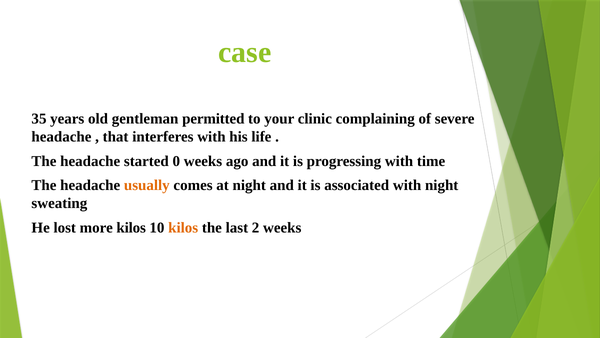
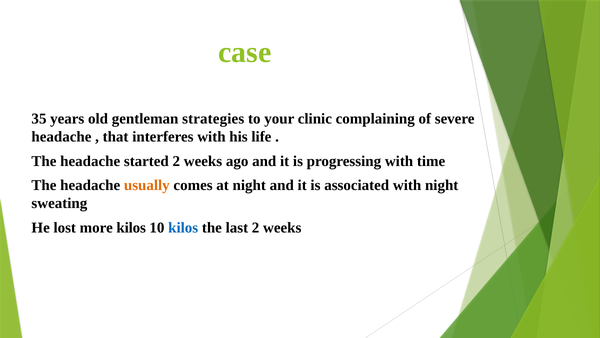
permitted: permitted -> strategies
started 0: 0 -> 2
kilos at (183, 227) colour: orange -> blue
